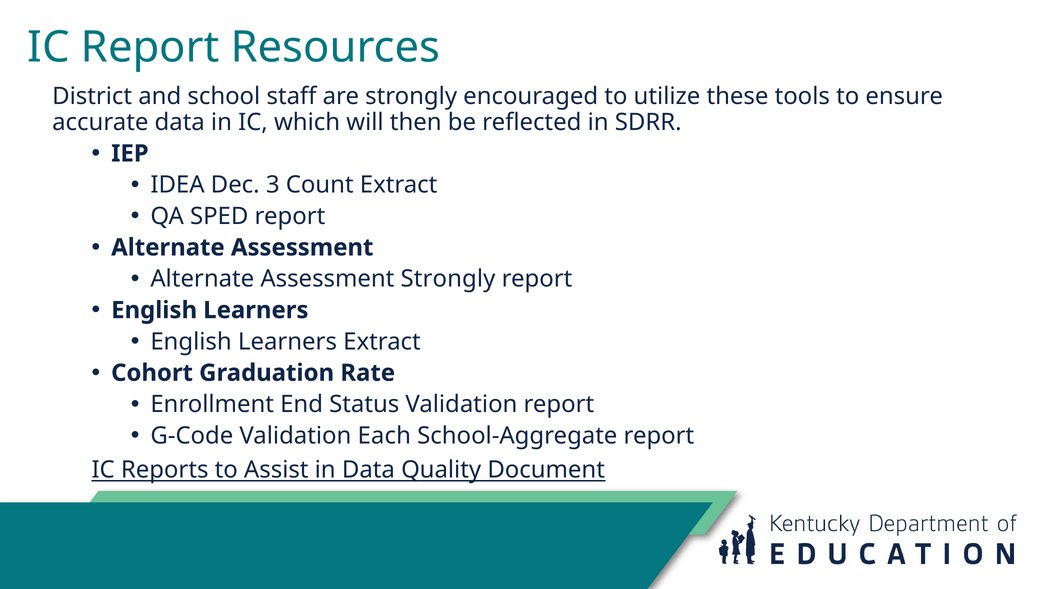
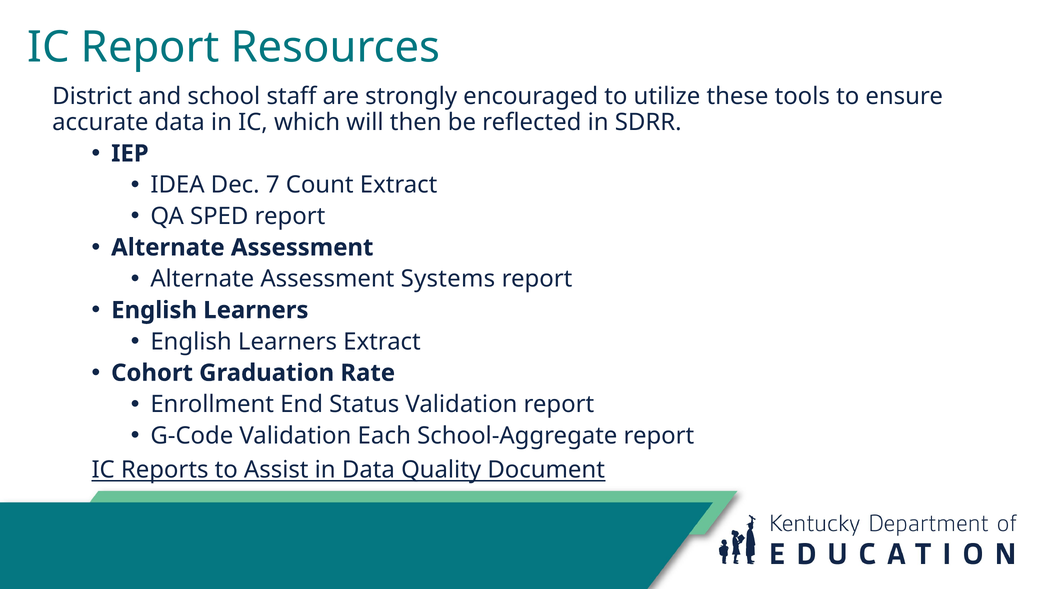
3: 3 -> 7
Assessment Strongly: Strongly -> Systems
